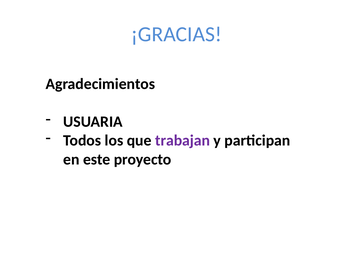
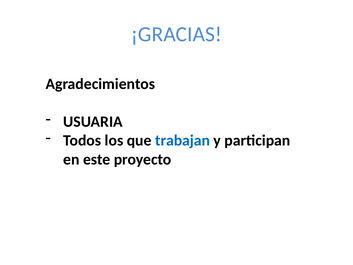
trabajan colour: purple -> blue
